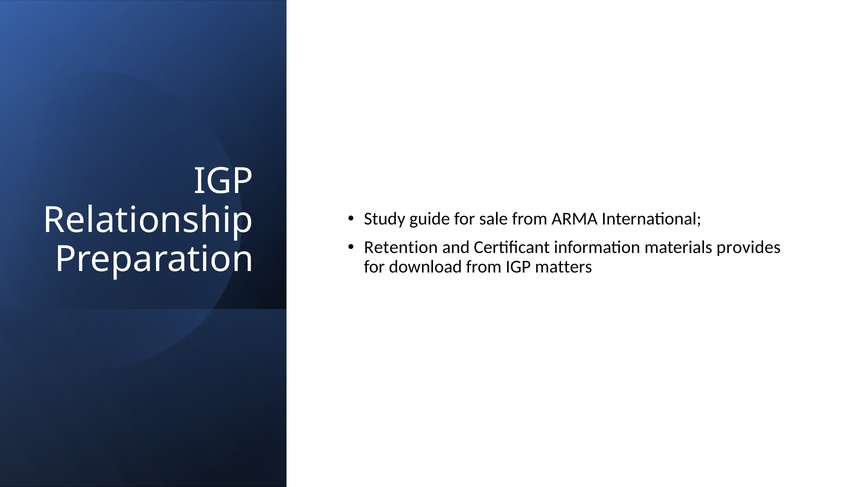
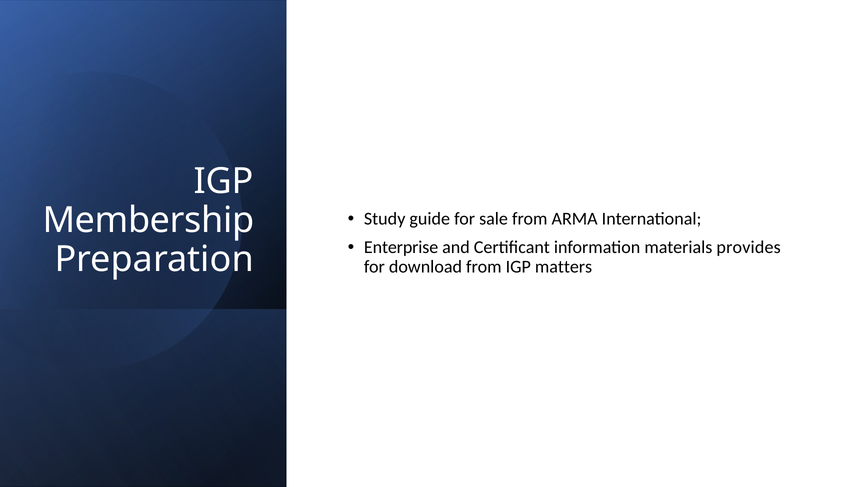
Relationship: Relationship -> Membership
Retention: Retention -> Enterprise
